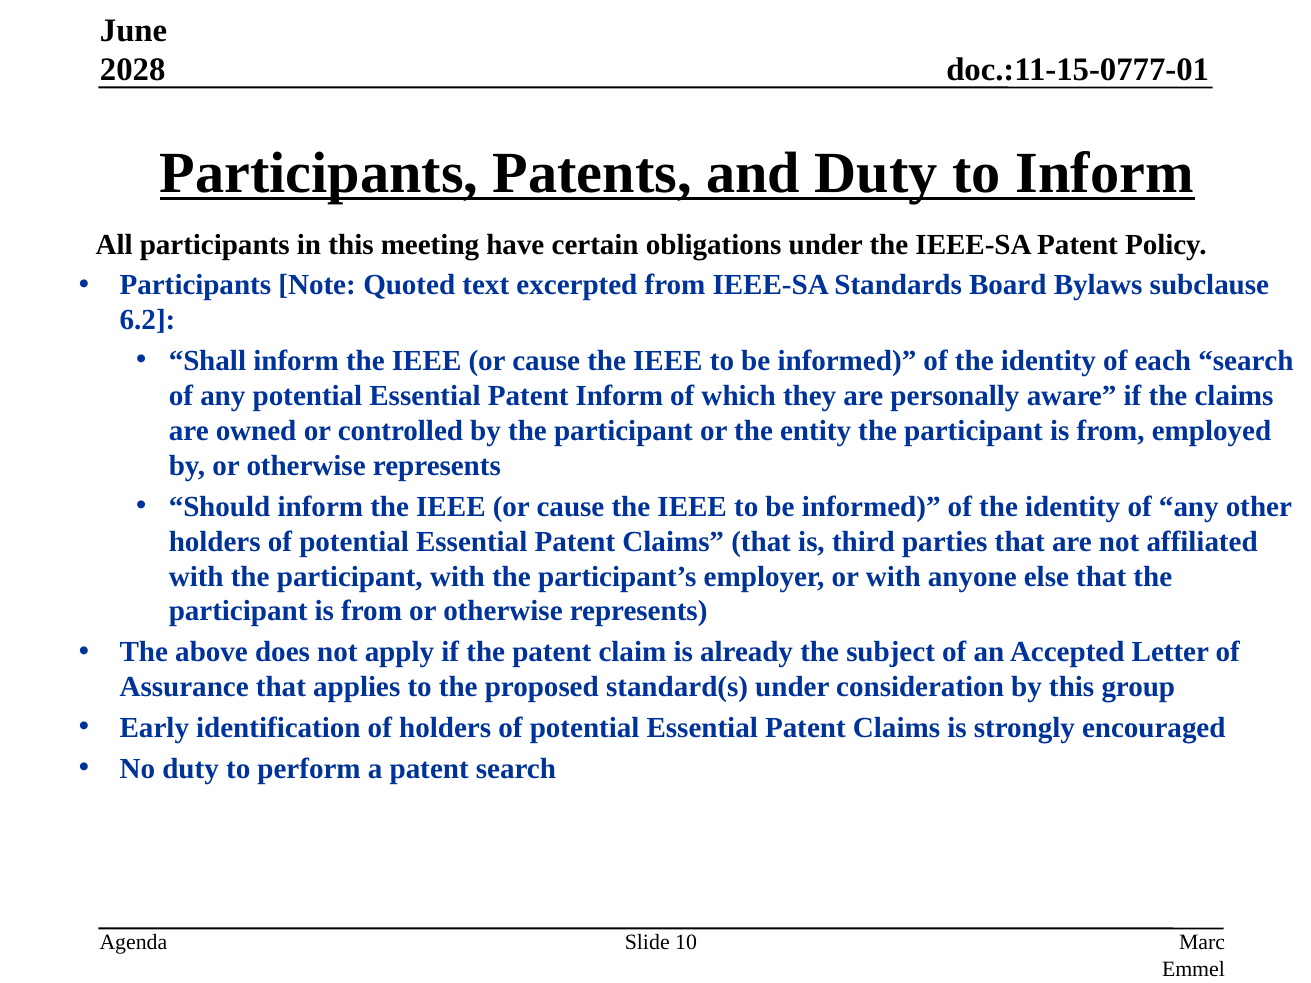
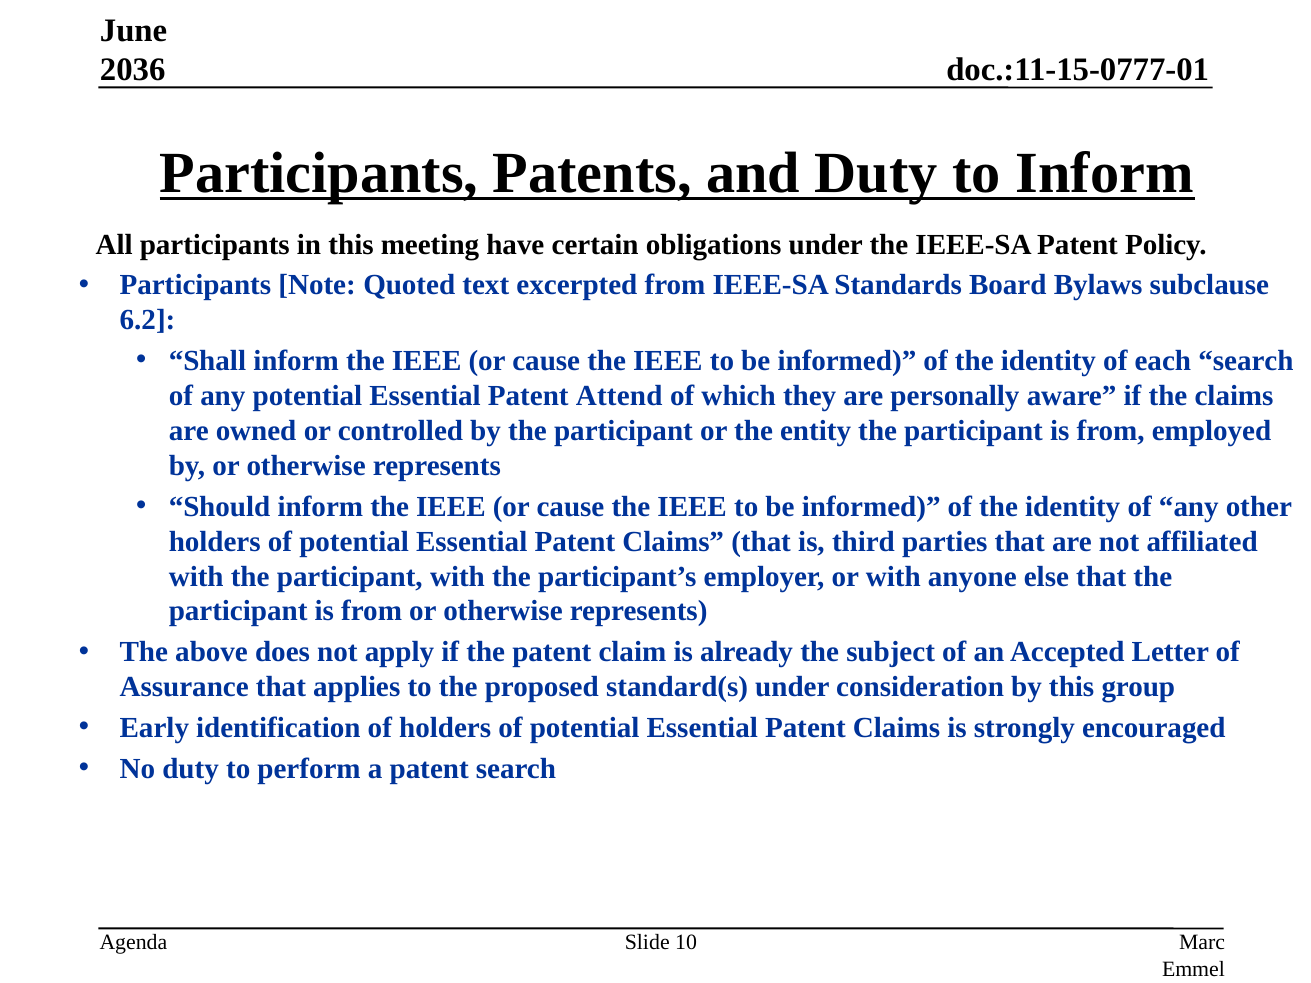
2028: 2028 -> 2036
Patent Inform: Inform -> Attend
